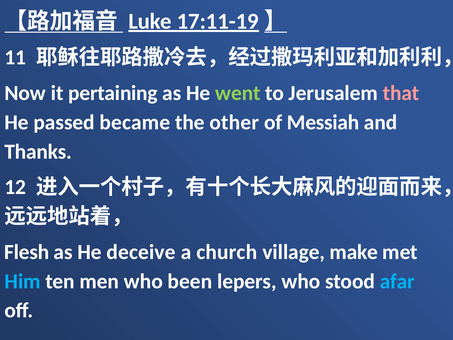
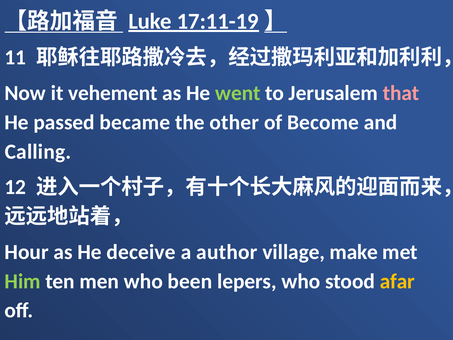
pertaining: pertaining -> vehement
Messiah: Messiah -> Become
Thanks: Thanks -> Calling
Flesh: Flesh -> Hour
church: church -> author
Him colour: light blue -> light green
afar colour: light blue -> yellow
